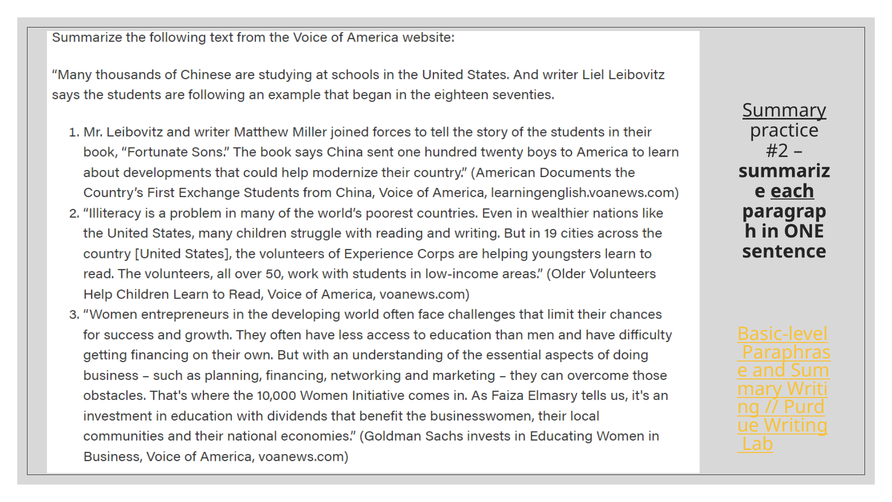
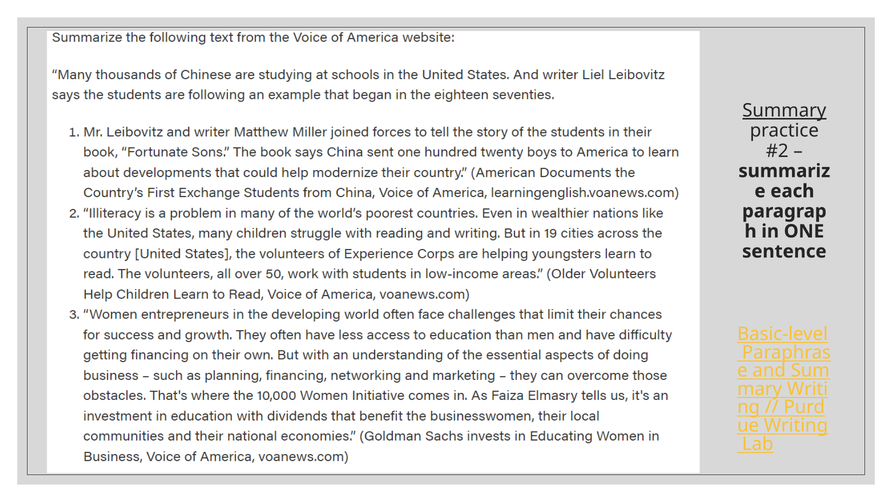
each underline: present -> none
